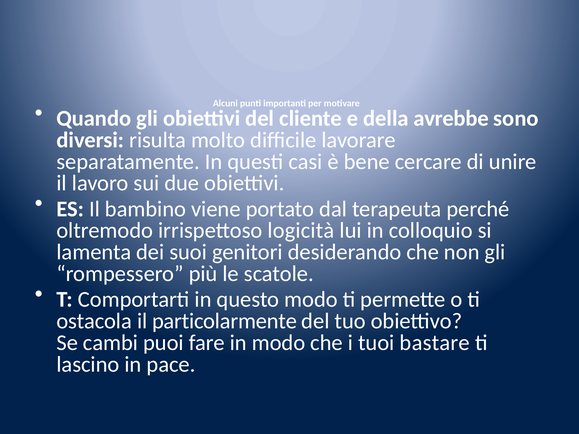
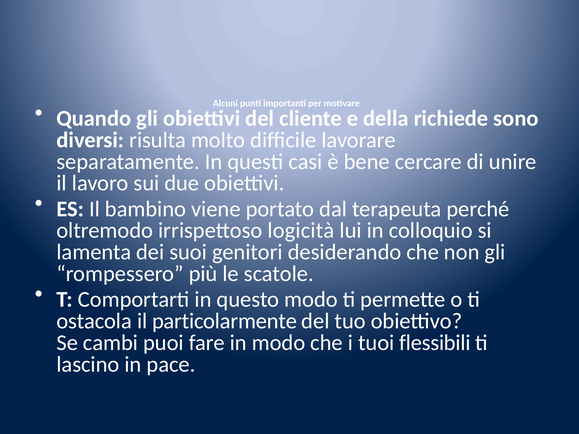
avrebbe: avrebbe -> richiede
bastare: bastare -> flessibili
